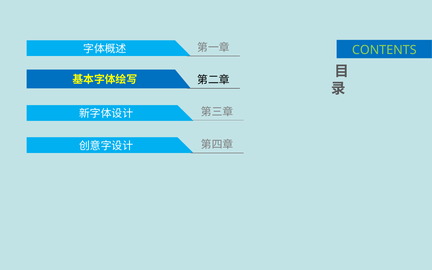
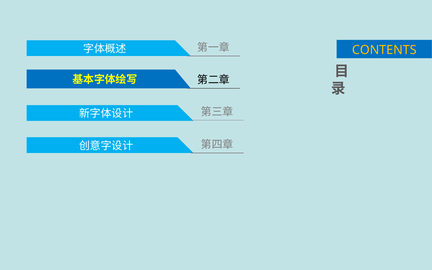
CONTENTS colour: light green -> yellow
